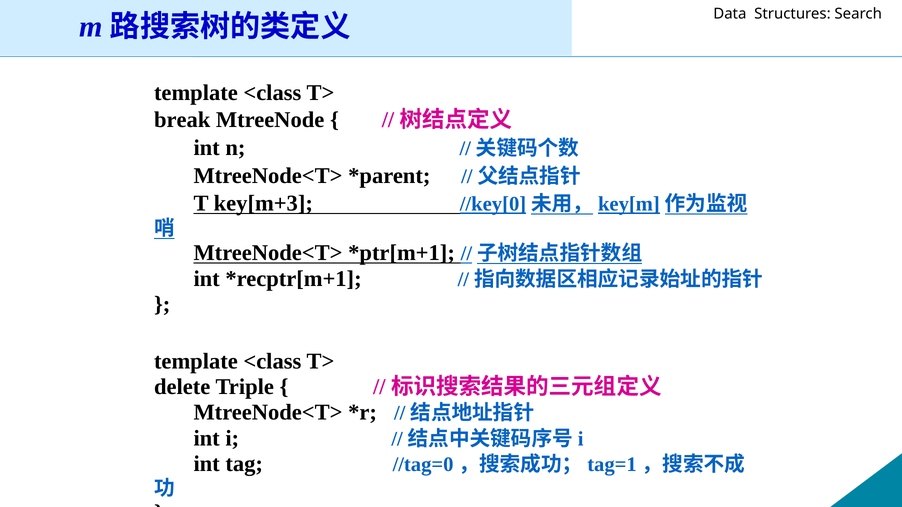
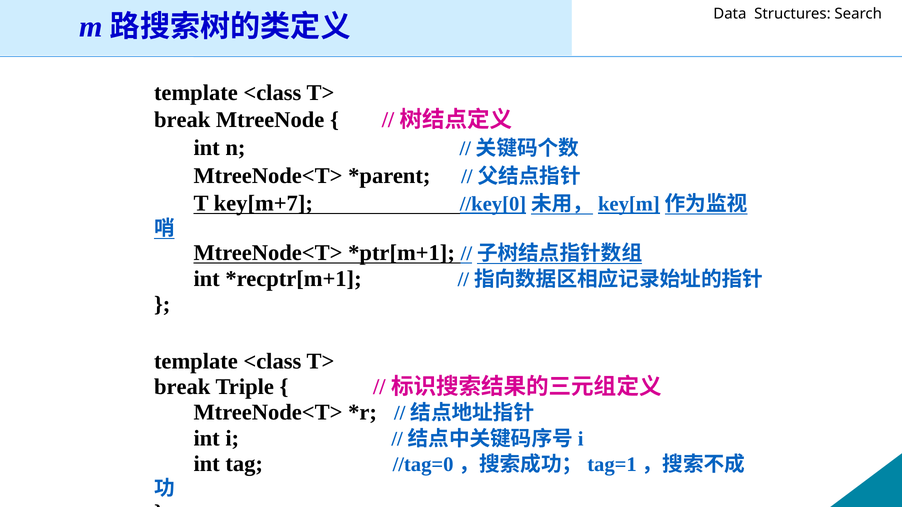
key[m+3: key[m+3 -> key[m+7
delete at (182, 387): delete -> break
